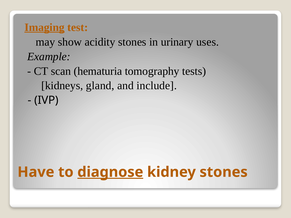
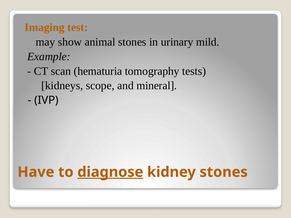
Imaging underline: present -> none
acidity: acidity -> animal
uses: uses -> mild
gland: gland -> scope
include: include -> mineral
